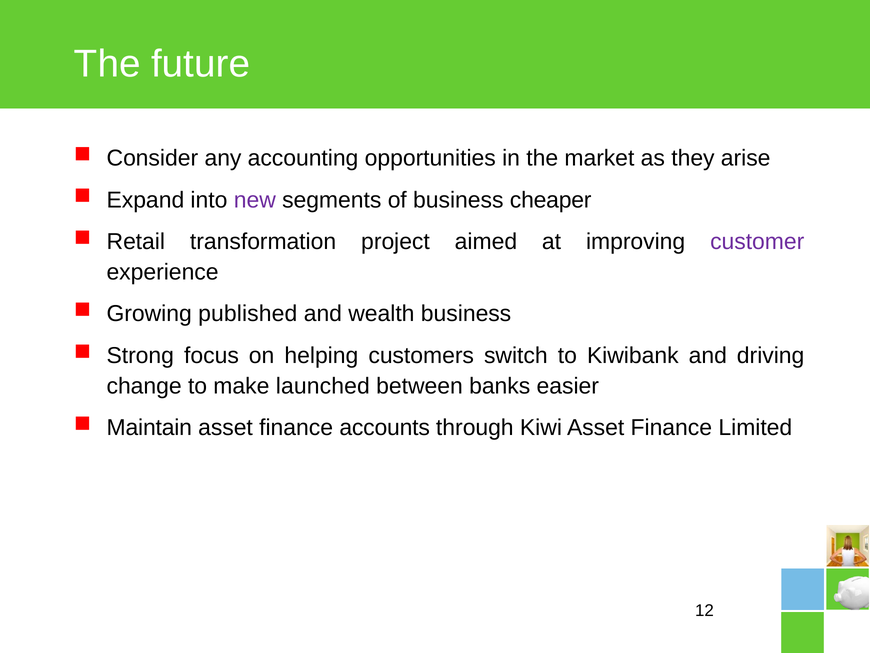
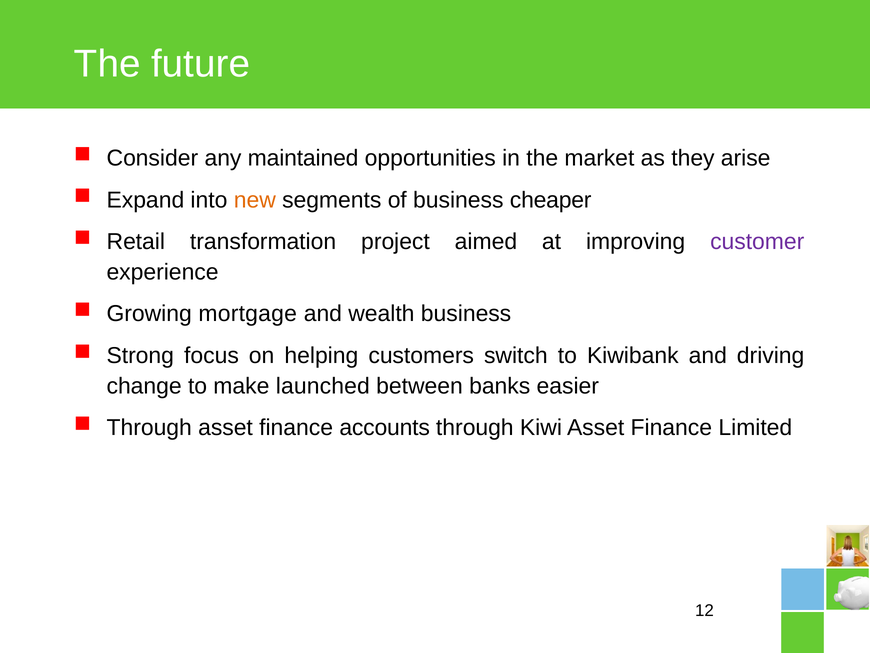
accounting: accounting -> maintained
new colour: purple -> orange
published: published -> mortgage
Maintain at (149, 427): Maintain -> Through
